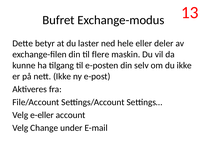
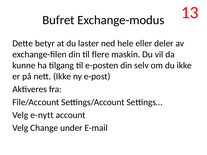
e-eller: e-eller -> e-nytt
